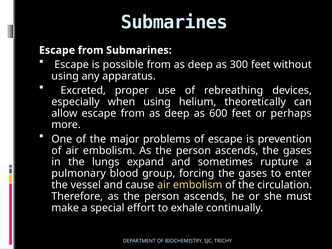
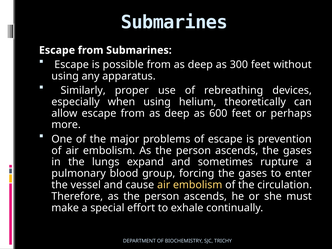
Excreted: Excreted -> Similarly
